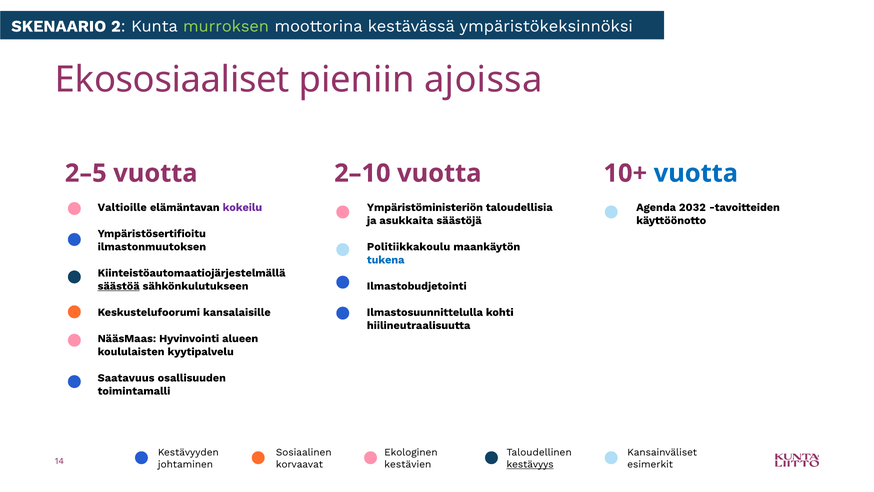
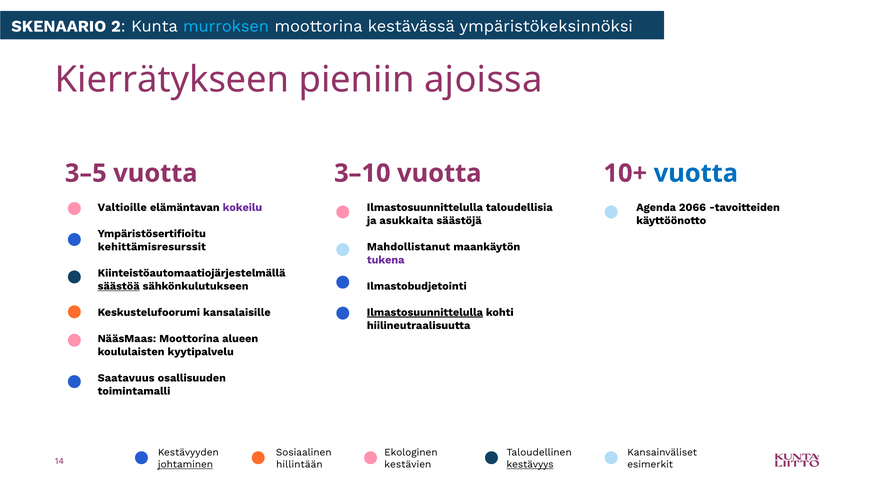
murroksen colour: light green -> light blue
Ekososiaaliset: Ekososiaaliset -> Kierrätykseen
2–5: 2–5 -> 3–5
2–10: 2–10 -> 3–10
Ympäristöministeriön at (425, 207): Ympäristöministeriön -> Ilmastosuunnittelulla
2032: 2032 -> 2066
ilmastonmuutoksen: ilmastonmuutoksen -> kehittämisresurssit
Politiikkakoulu: Politiikkakoulu -> Mahdollistanut
tukena colour: blue -> purple
Ilmastosuunnittelulla at (425, 312) underline: none -> present
NääsMaas Hyvinvointi: Hyvinvointi -> Moottorina
johtaminen underline: none -> present
korvaavat: korvaavat -> hillintään
